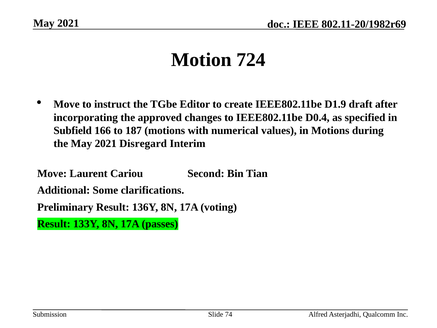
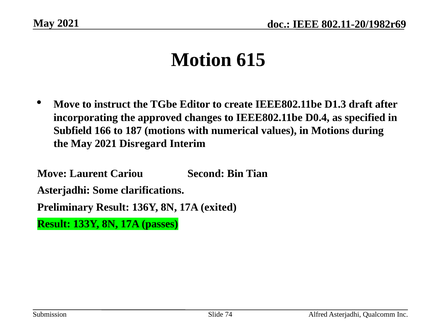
724: 724 -> 615
D1.9: D1.9 -> D1.3
Additional at (64, 190): Additional -> Asterjadhi
voting: voting -> exited
